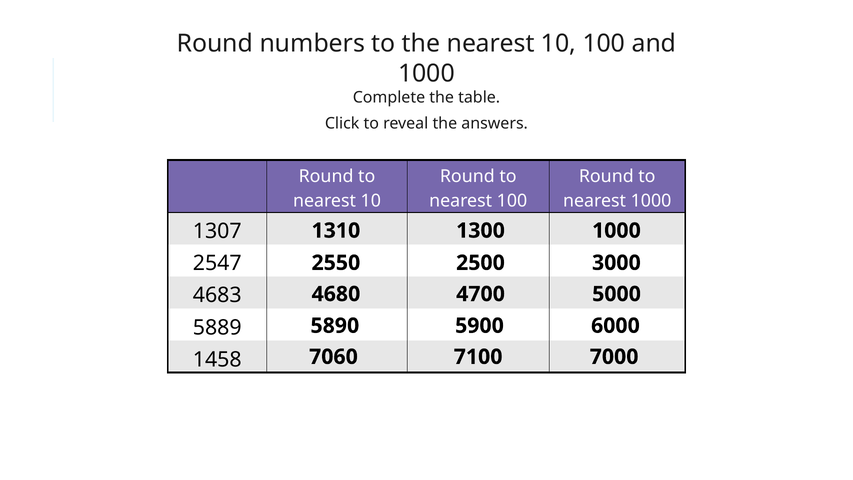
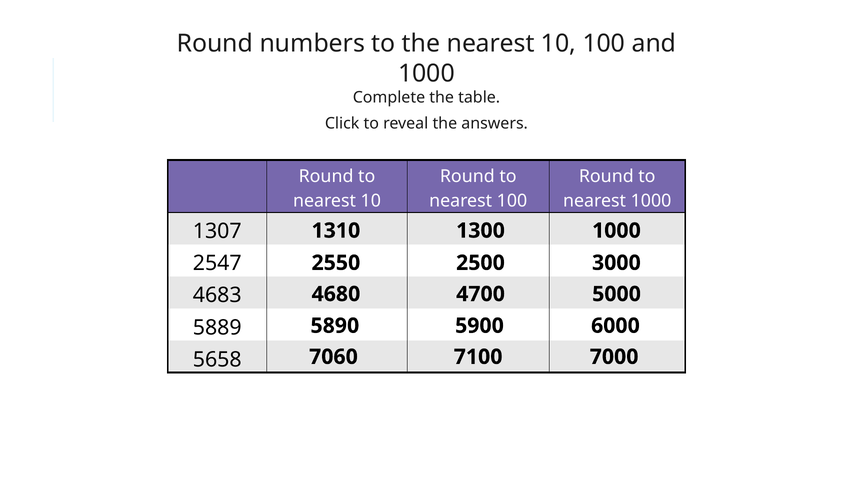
1458: 1458 -> 5658
